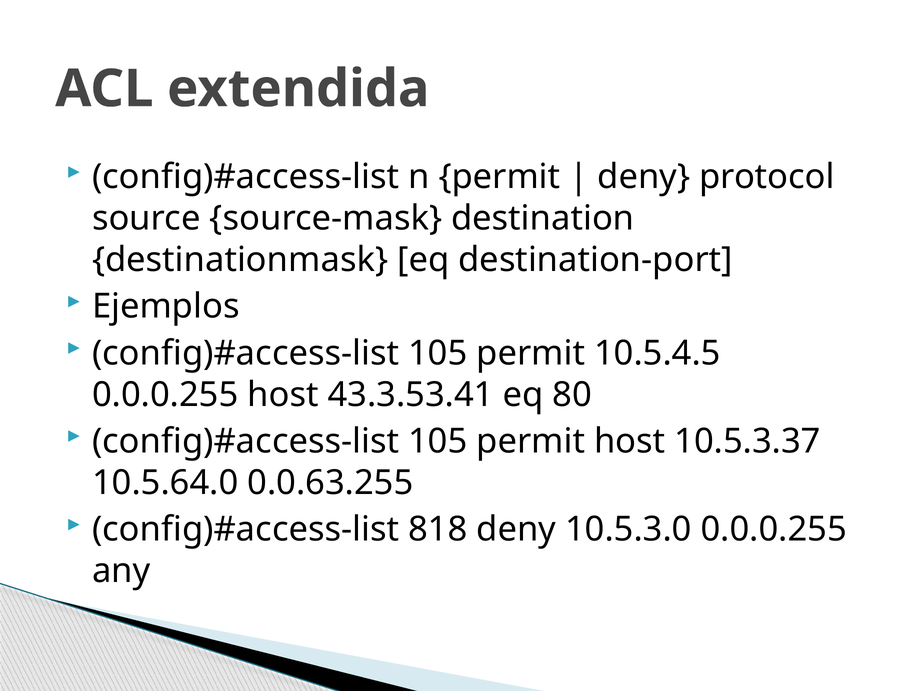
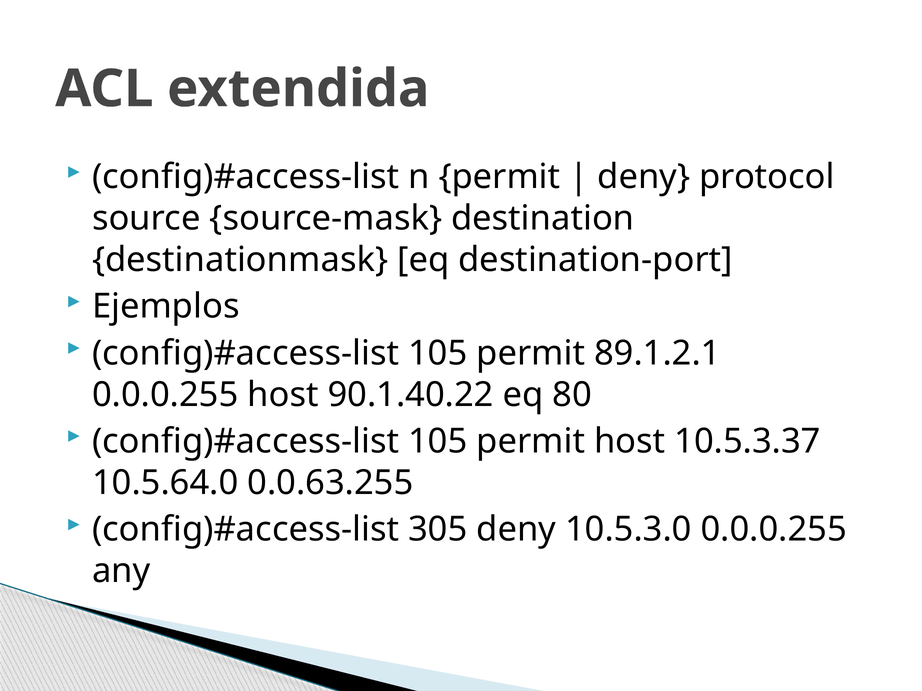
10.5.4.5: 10.5.4.5 -> 89.1.2.1
43.3.53.41: 43.3.53.41 -> 90.1.40.22
818: 818 -> 305
